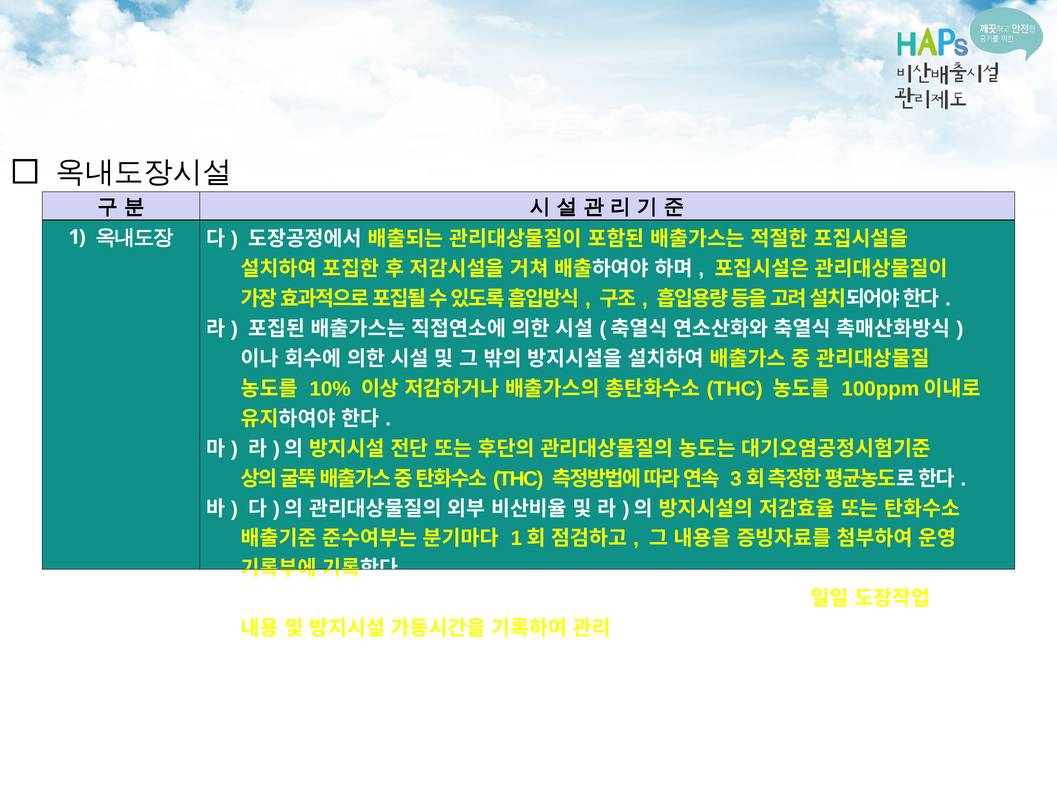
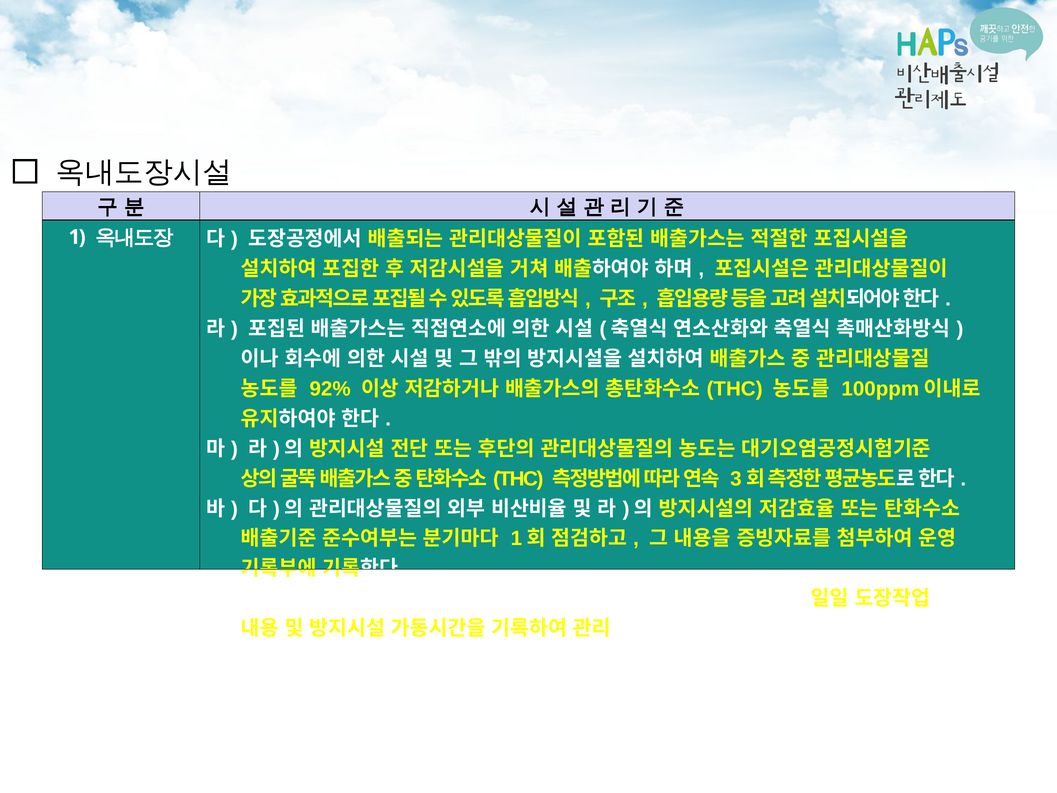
10%: 10% -> 92%
